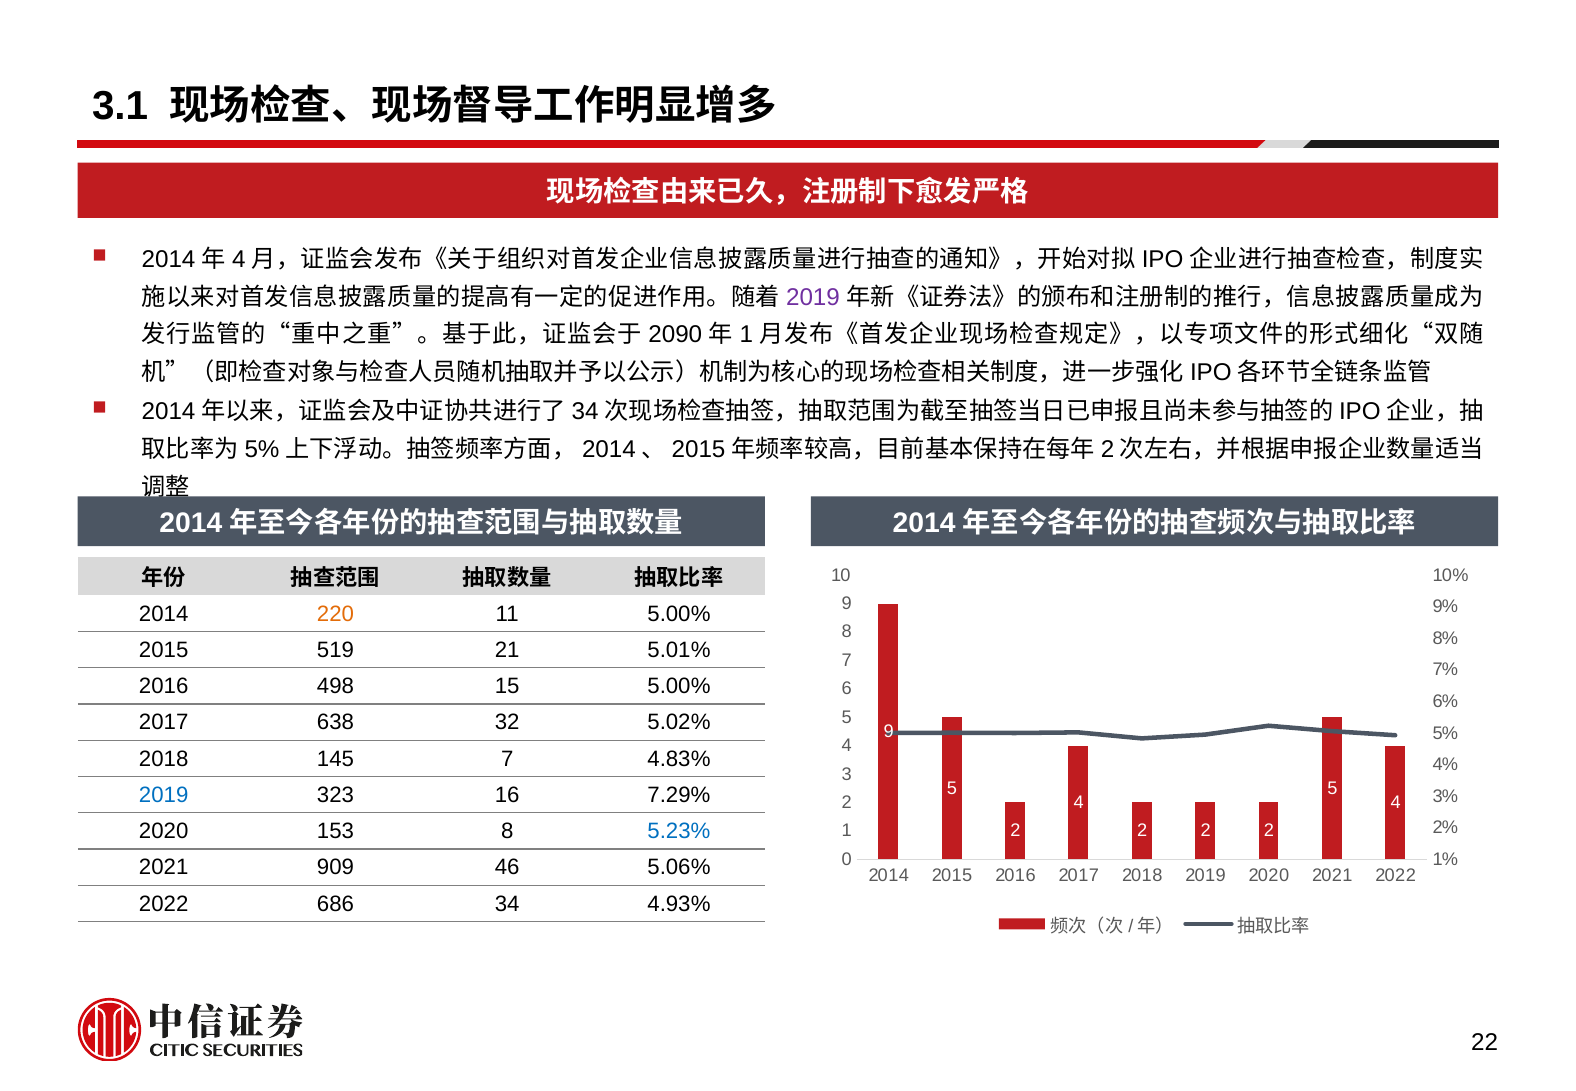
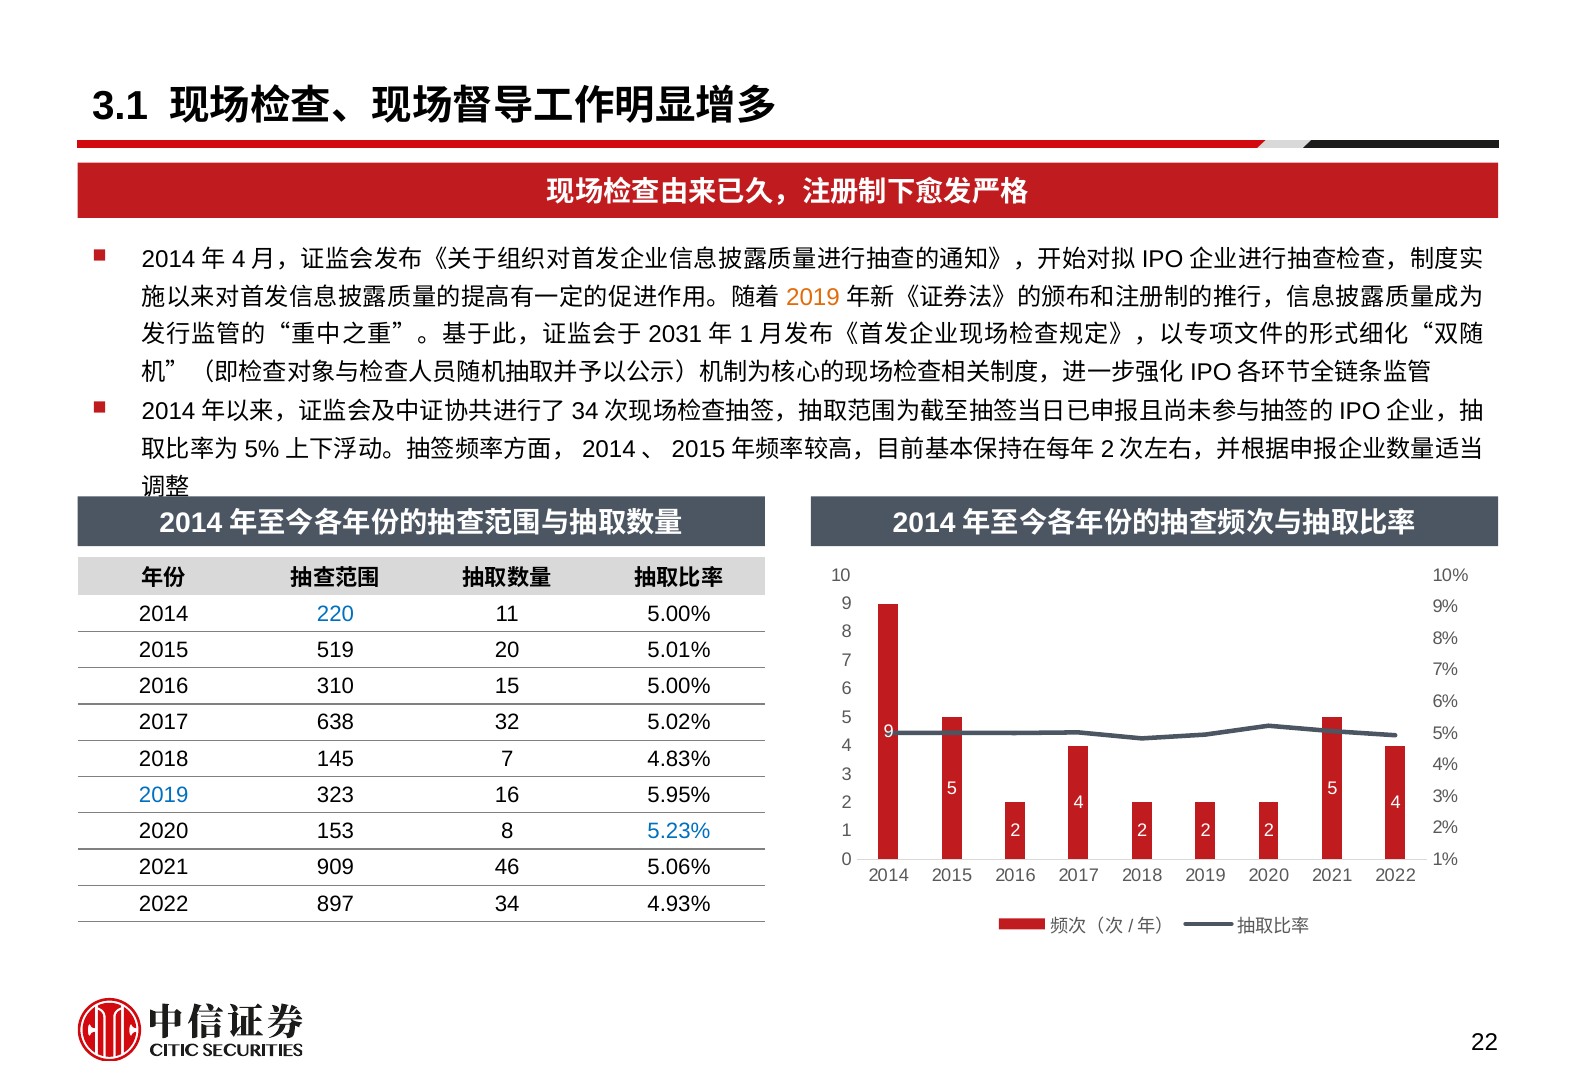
2019 at (813, 297) colour: purple -> orange
2090: 2090 -> 2031
220 colour: orange -> blue
21: 21 -> 20
498: 498 -> 310
7.29%: 7.29% -> 5.95%
686: 686 -> 897
